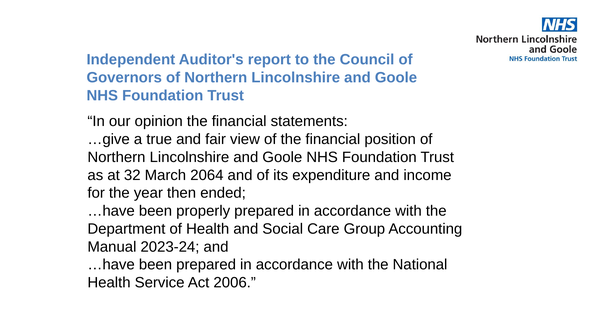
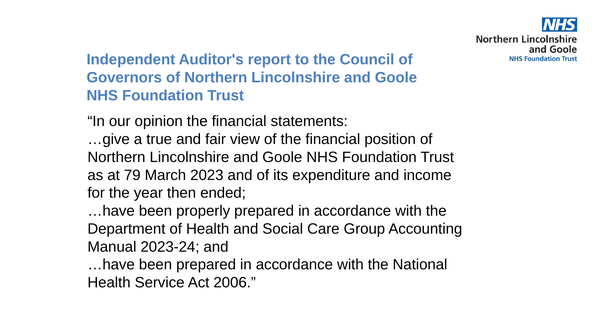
32: 32 -> 79
2064: 2064 -> 2023
